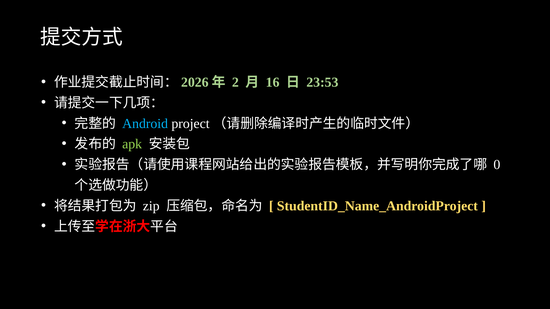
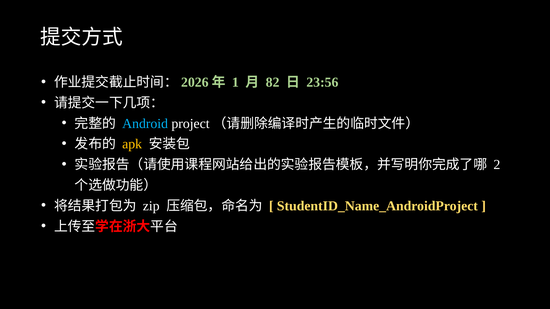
2: 2 -> 1
16: 16 -> 82
23:53: 23:53 -> 23:56
apk colour: light green -> yellow
0: 0 -> 2
